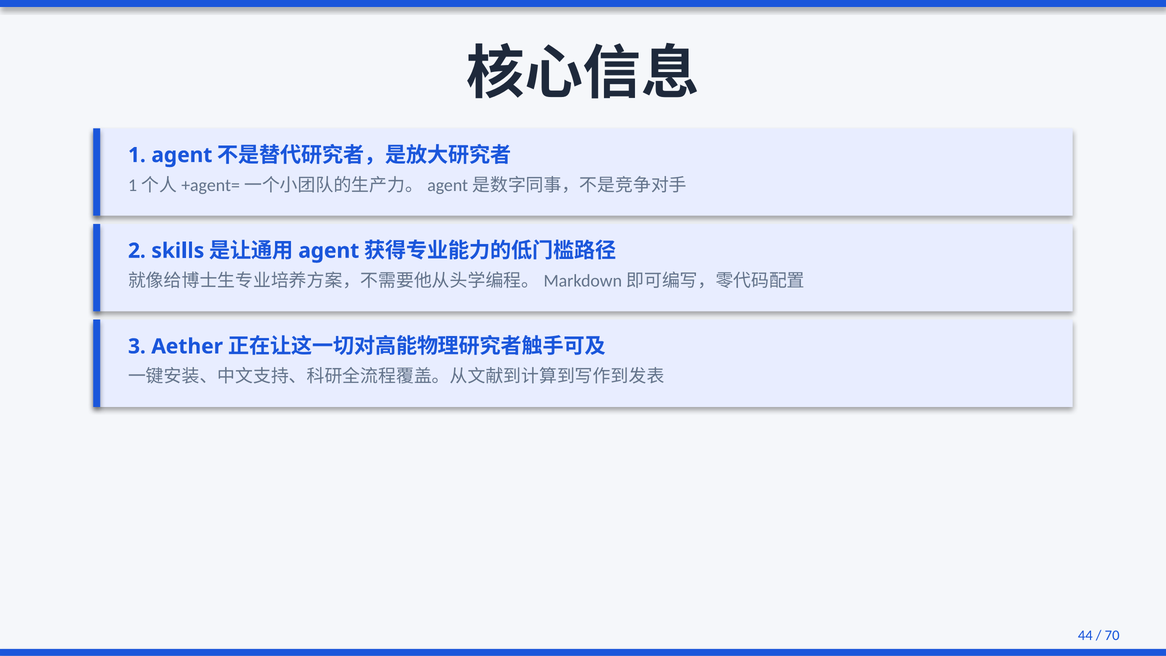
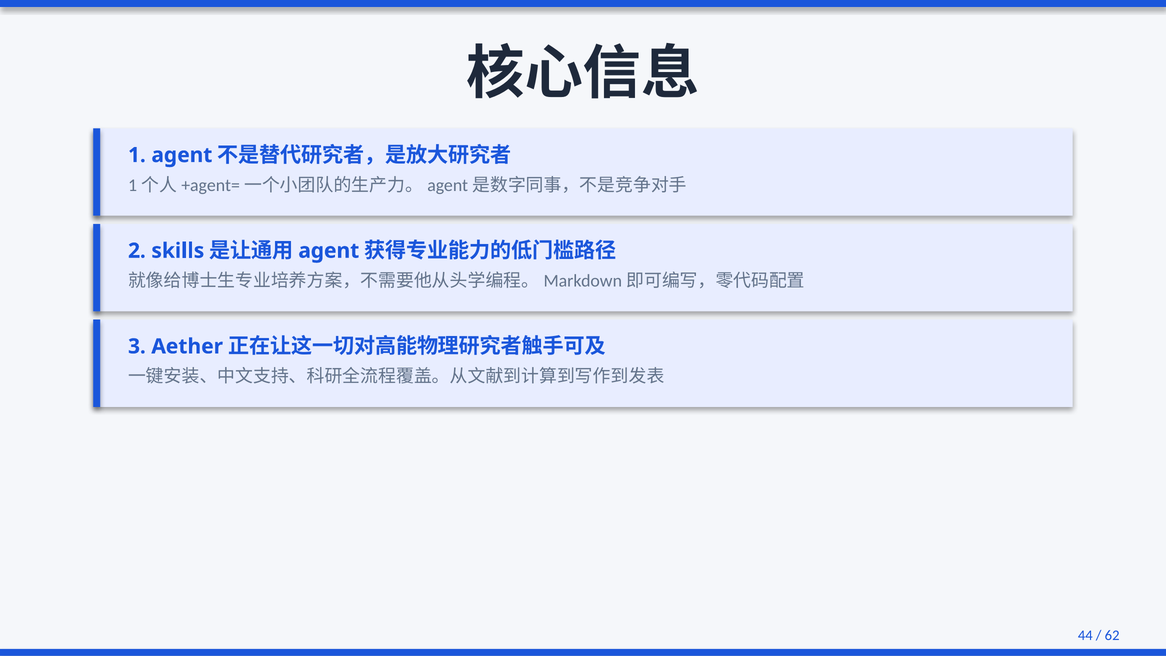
70: 70 -> 62
